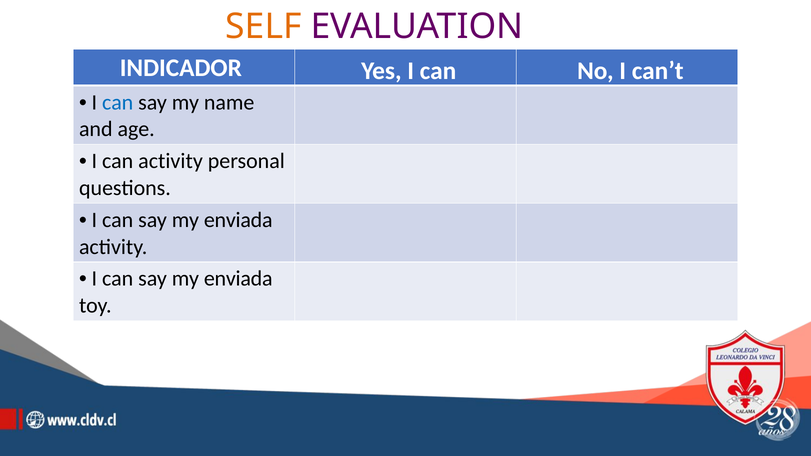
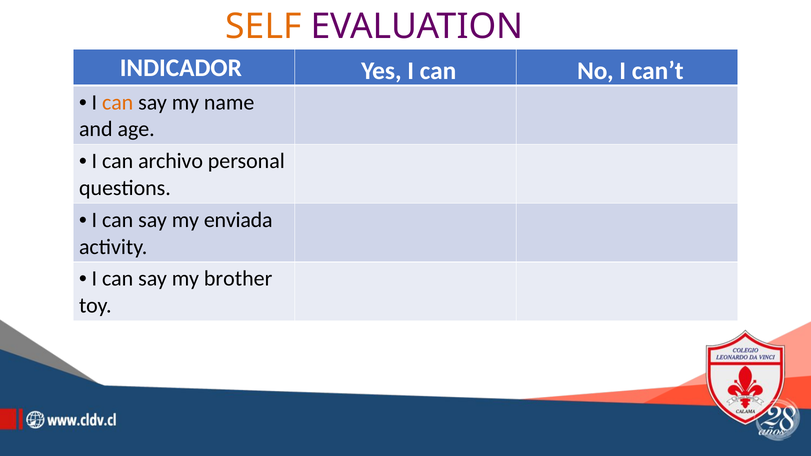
can at (118, 102) colour: blue -> orange
can activity: activity -> archivo
enviada at (238, 279): enviada -> brother
